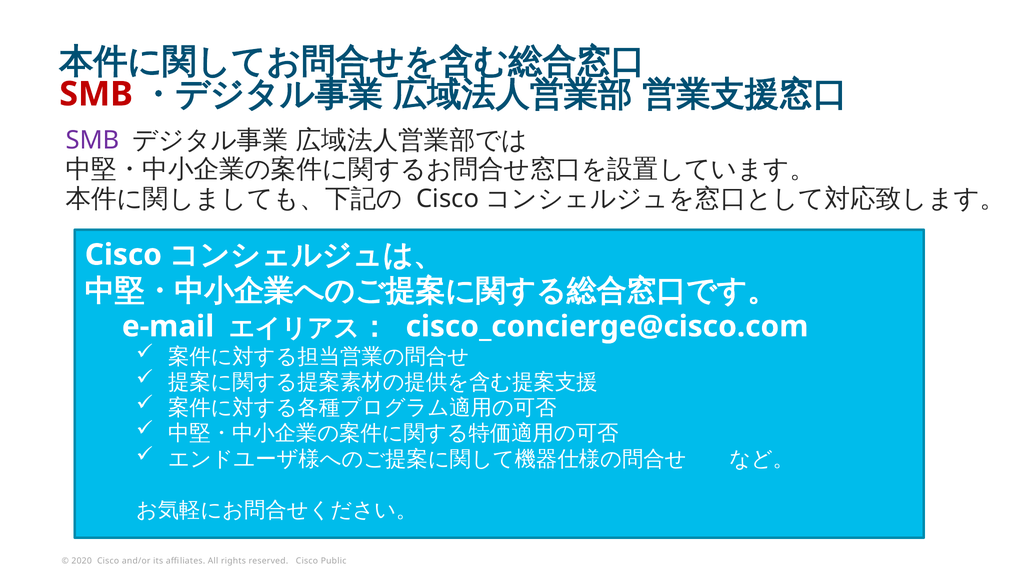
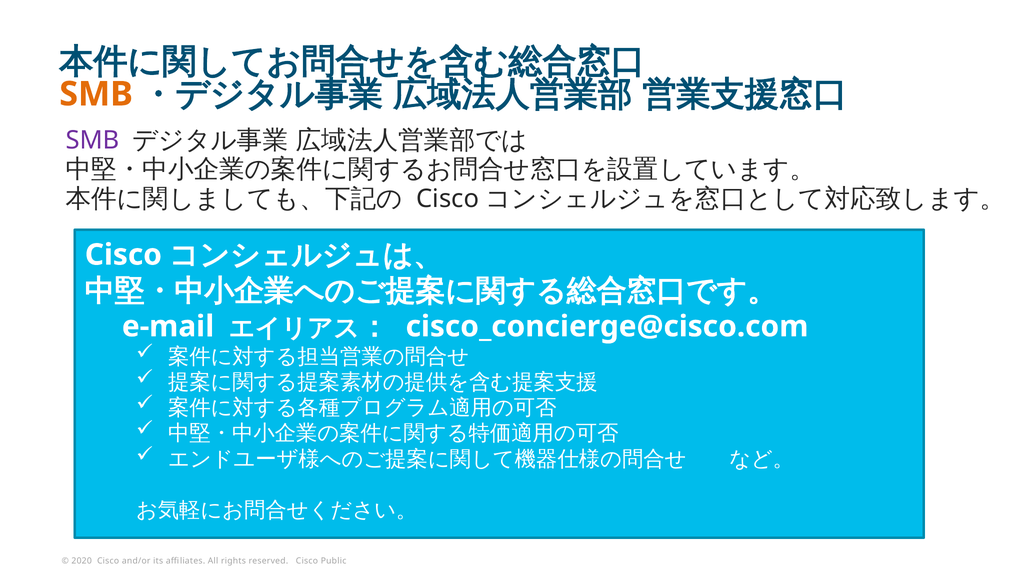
SMB at (96, 94) colour: red -> orange
